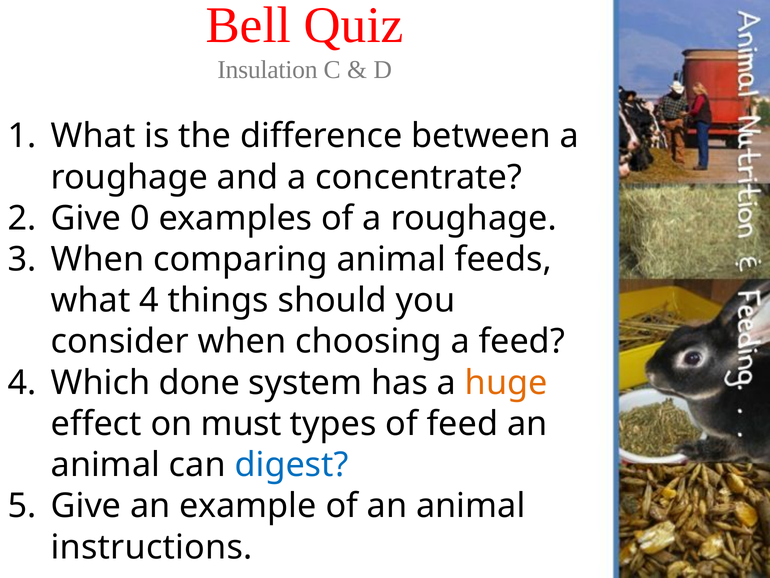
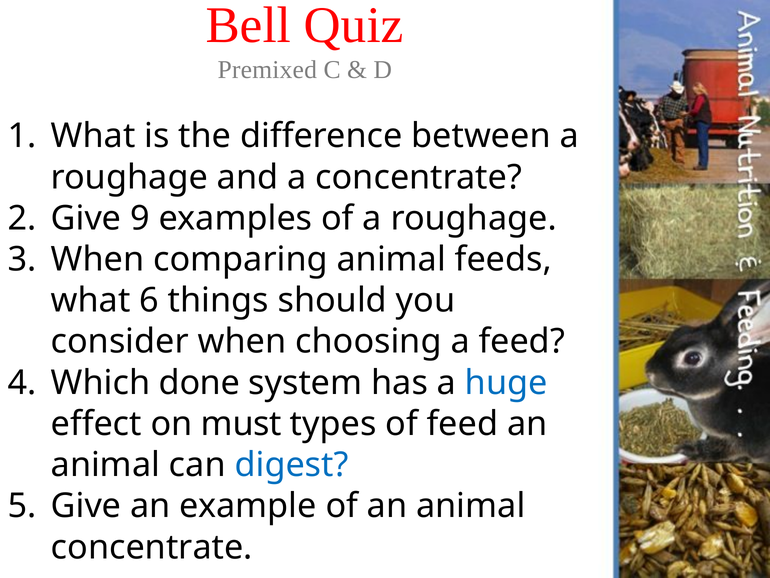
Insulation: Insulation -> Premixed
0: 0 -> 9
what 4: 4 -> 6
huge colour: orange -> blue
instructions at (152, 547): instructions -> concentrate
